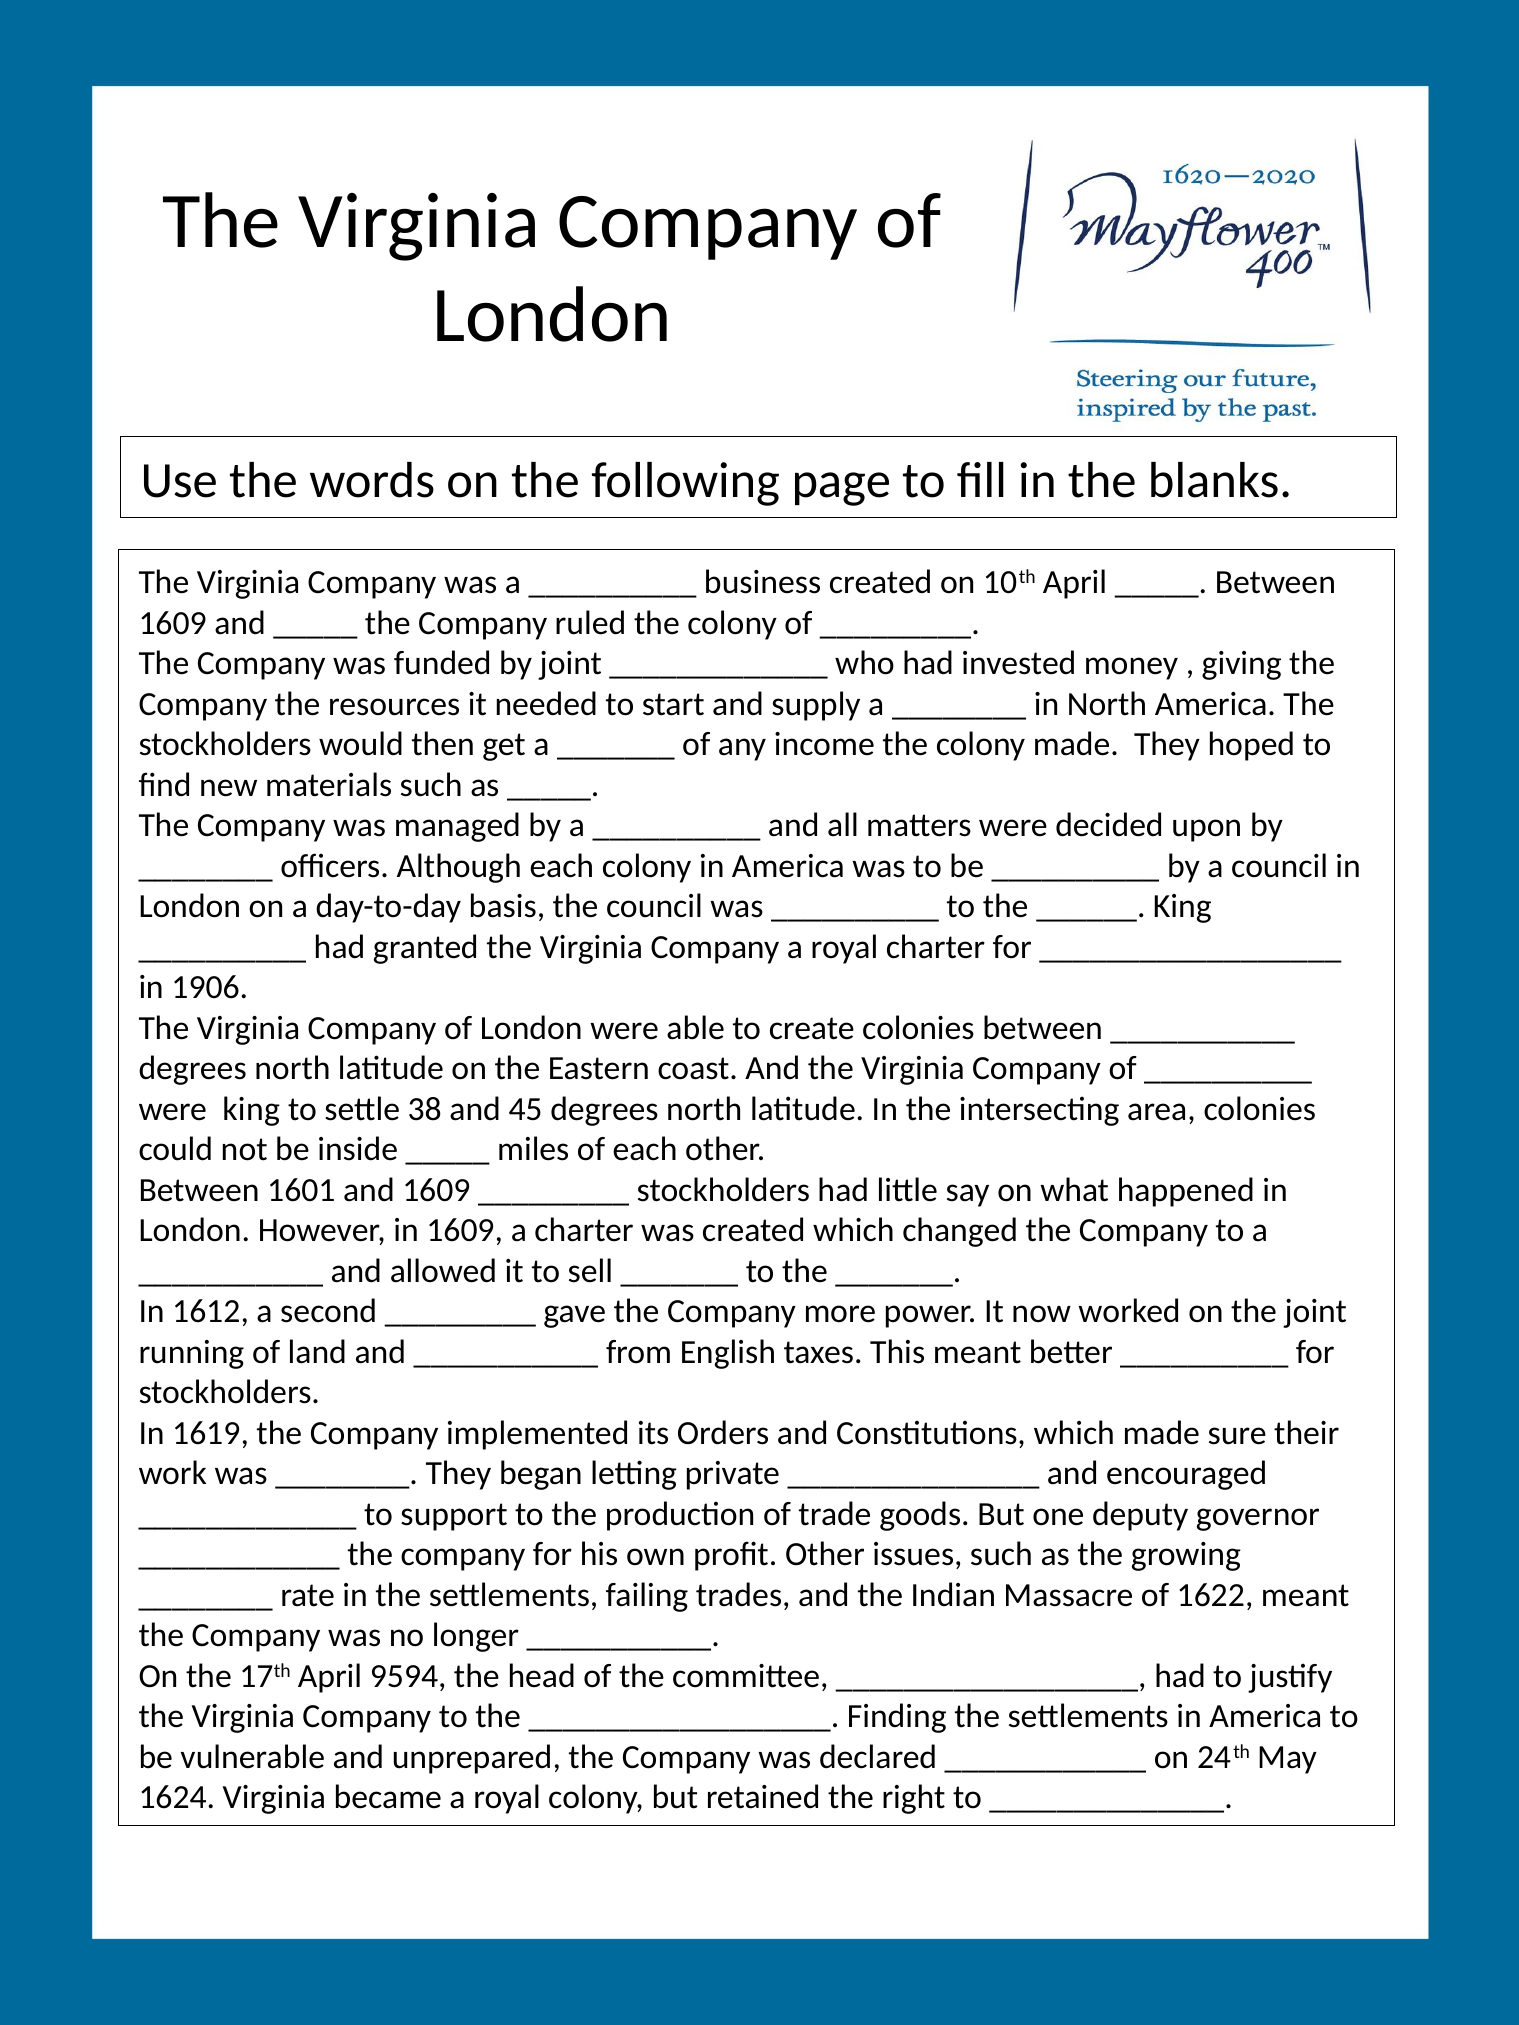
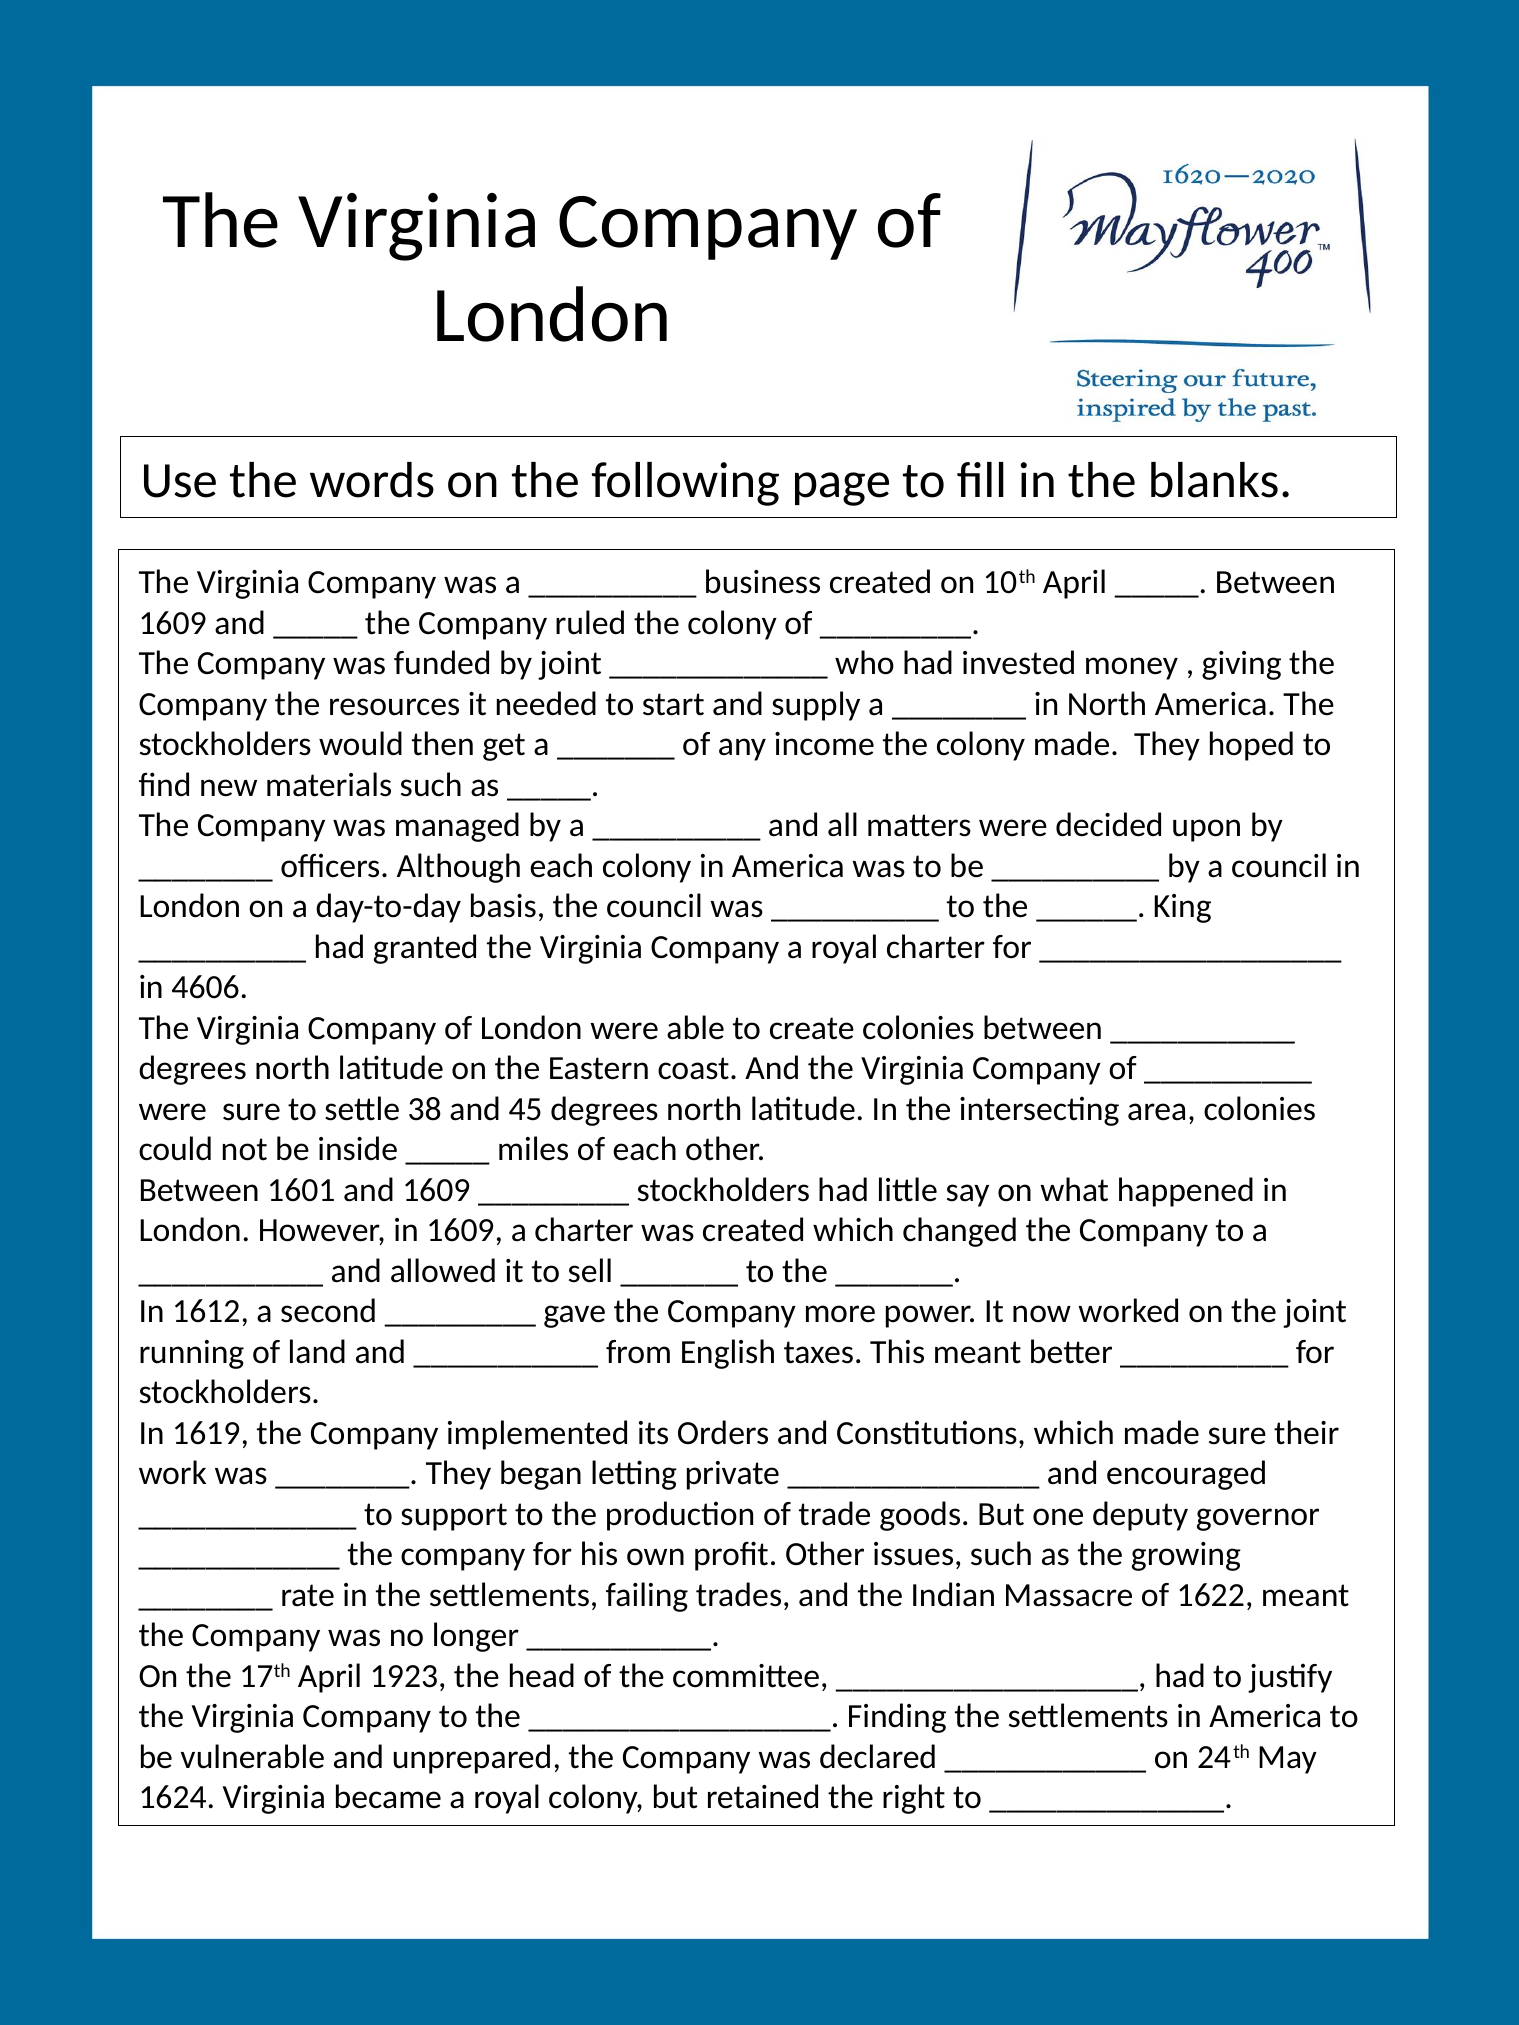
1906: 1906 -> 4606
were king: king -> sure
9594: 9594 -> 1923
